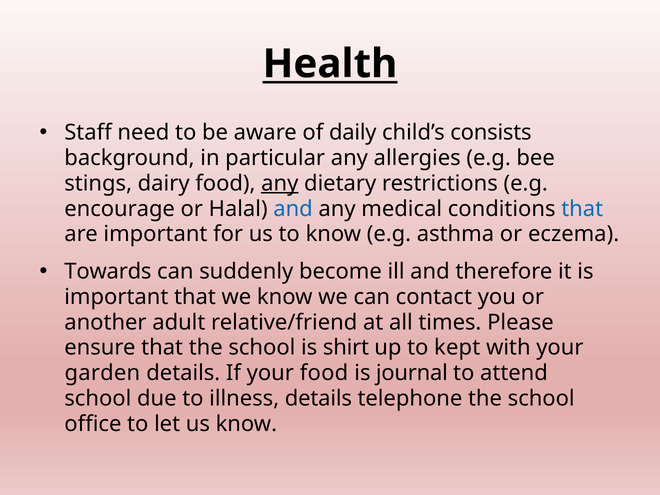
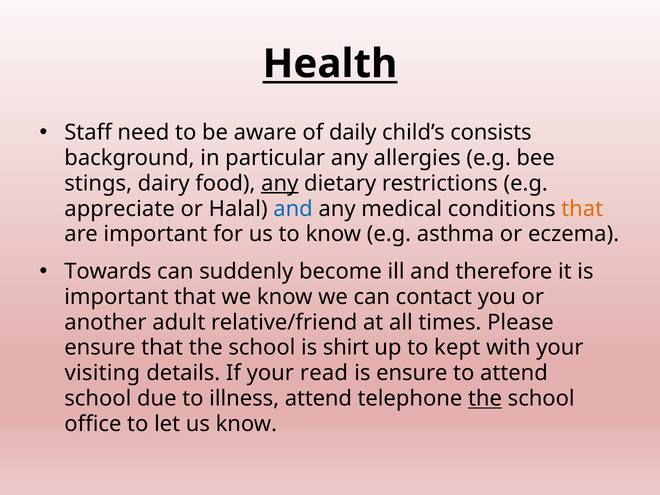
encourage: encourage -> appreciate
that at (582, 209) colour: blue -> orange
garden: garden -> visiting
your food: food -> read
is journal: journal -> ensure
illness details: details -> attend
the at (485, 399) underline: none -> present
